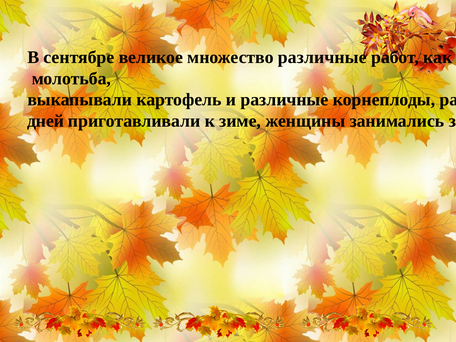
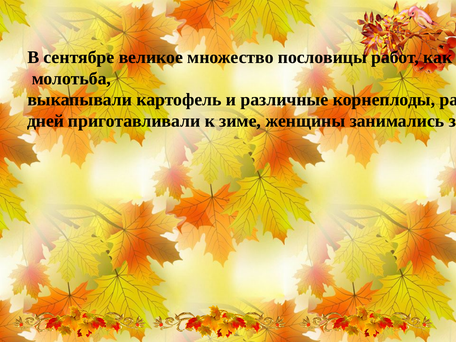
множество различные: различные -> пословицы
